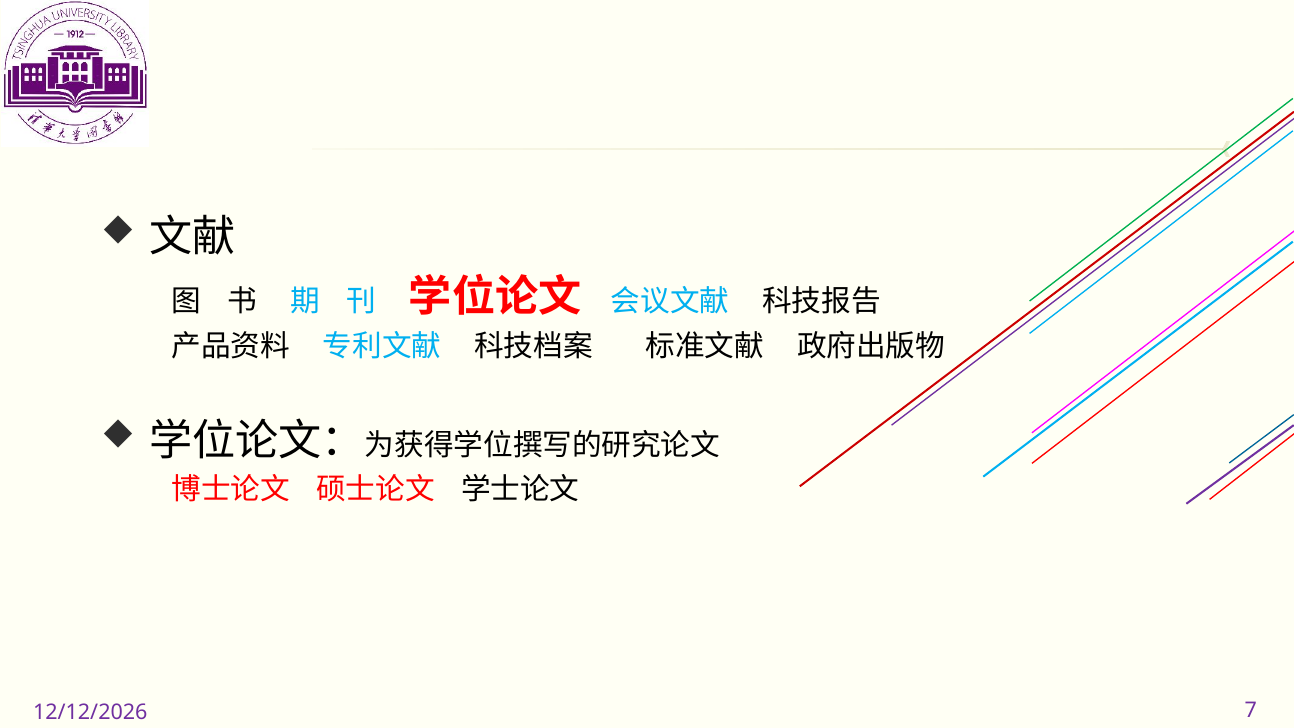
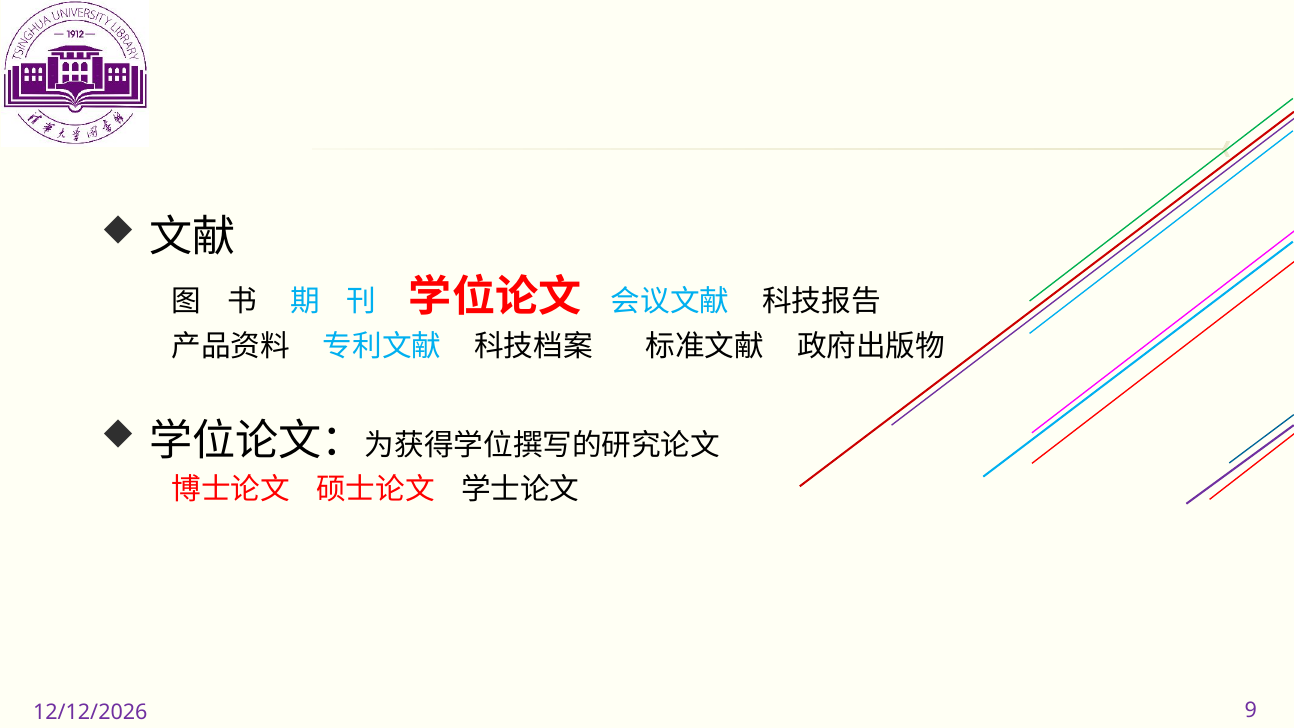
7: 7 -> 9
